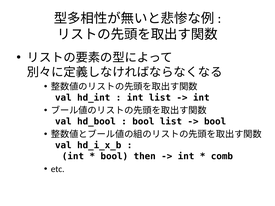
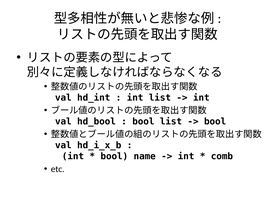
then: then -> name
